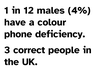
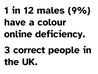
4%: 4% -> 9%
phone: phone -> online
